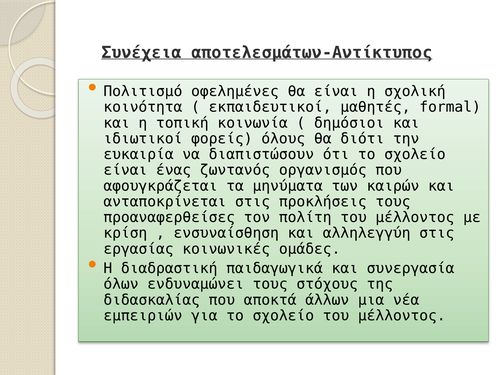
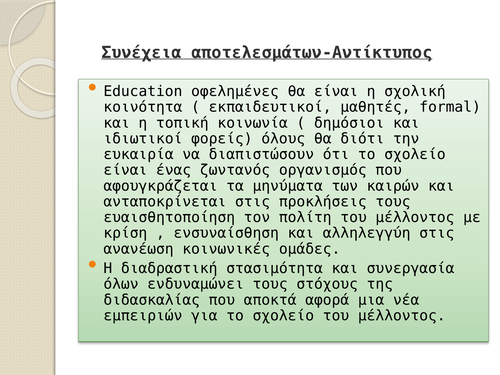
Πολιτισμό: Πολιτισμό -> Education
προαναφερθείσες: προαναφερθείσες -> ευαισθητοποίηση
εργασίας: εργασίας -> ανανέωση
παιδαγωγικά: παιδαγωγικά -> στασιμότητα
άλλων: άλλων -> αφορά
